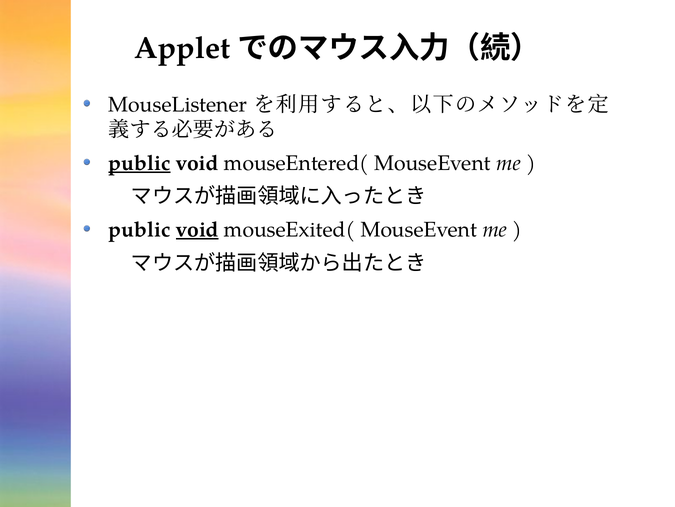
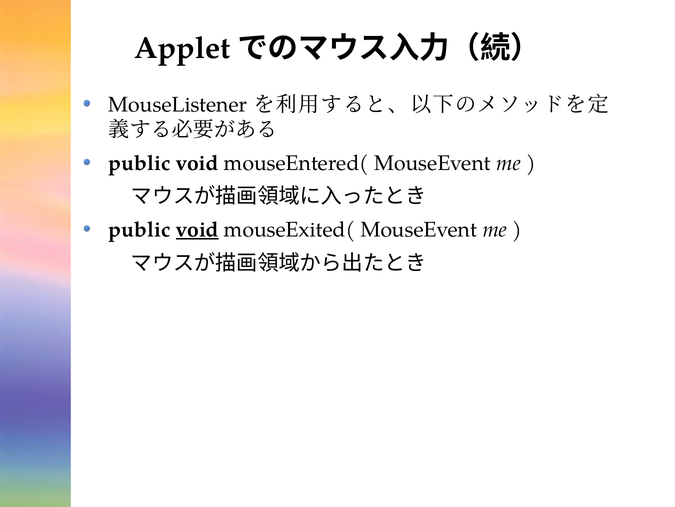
public at (140, 163) underline: present -> none
